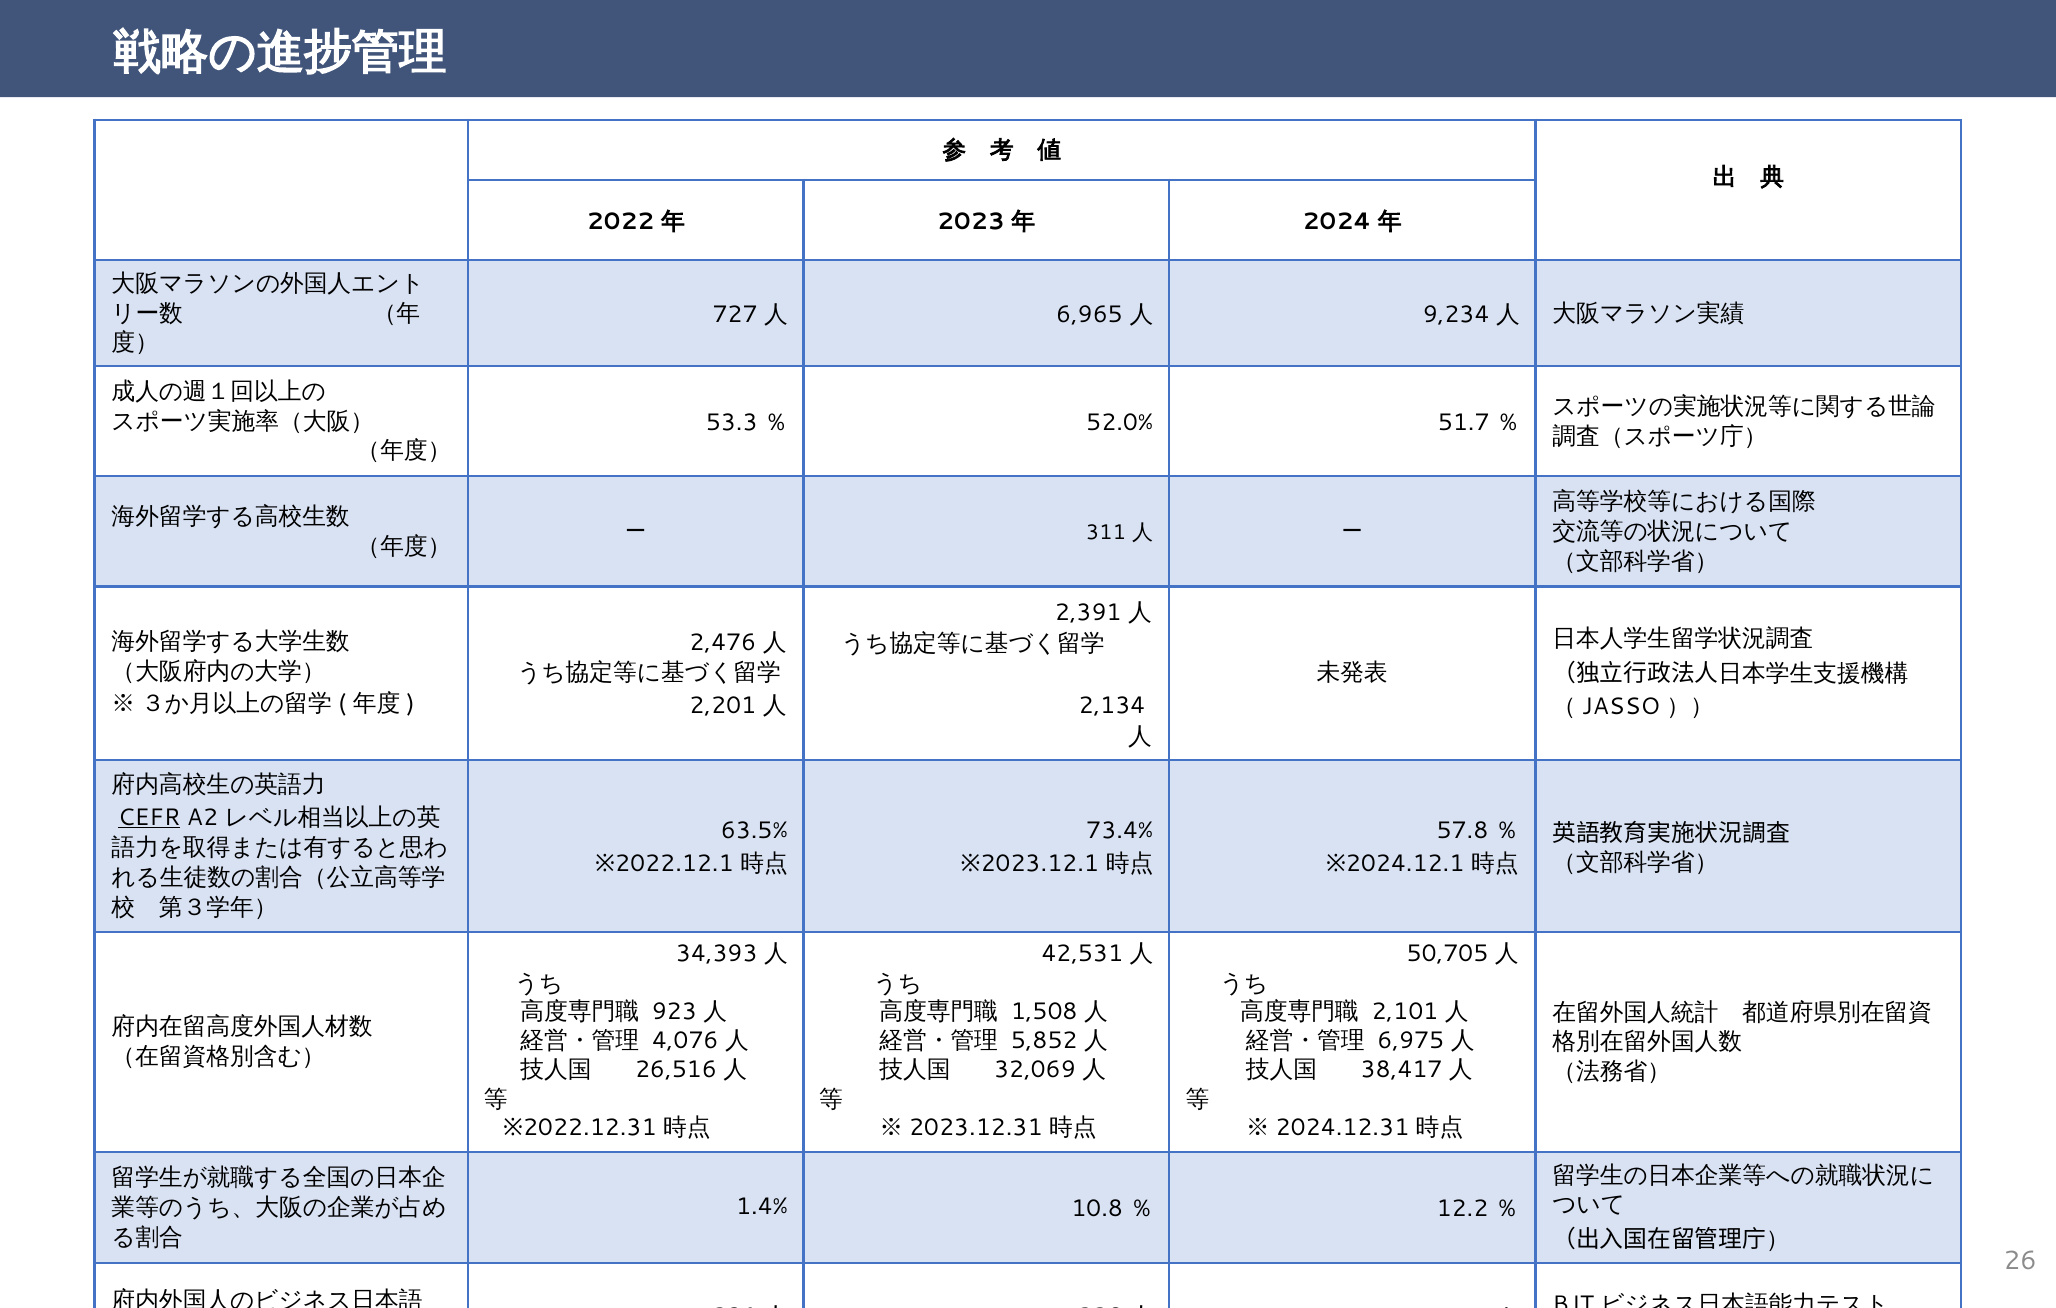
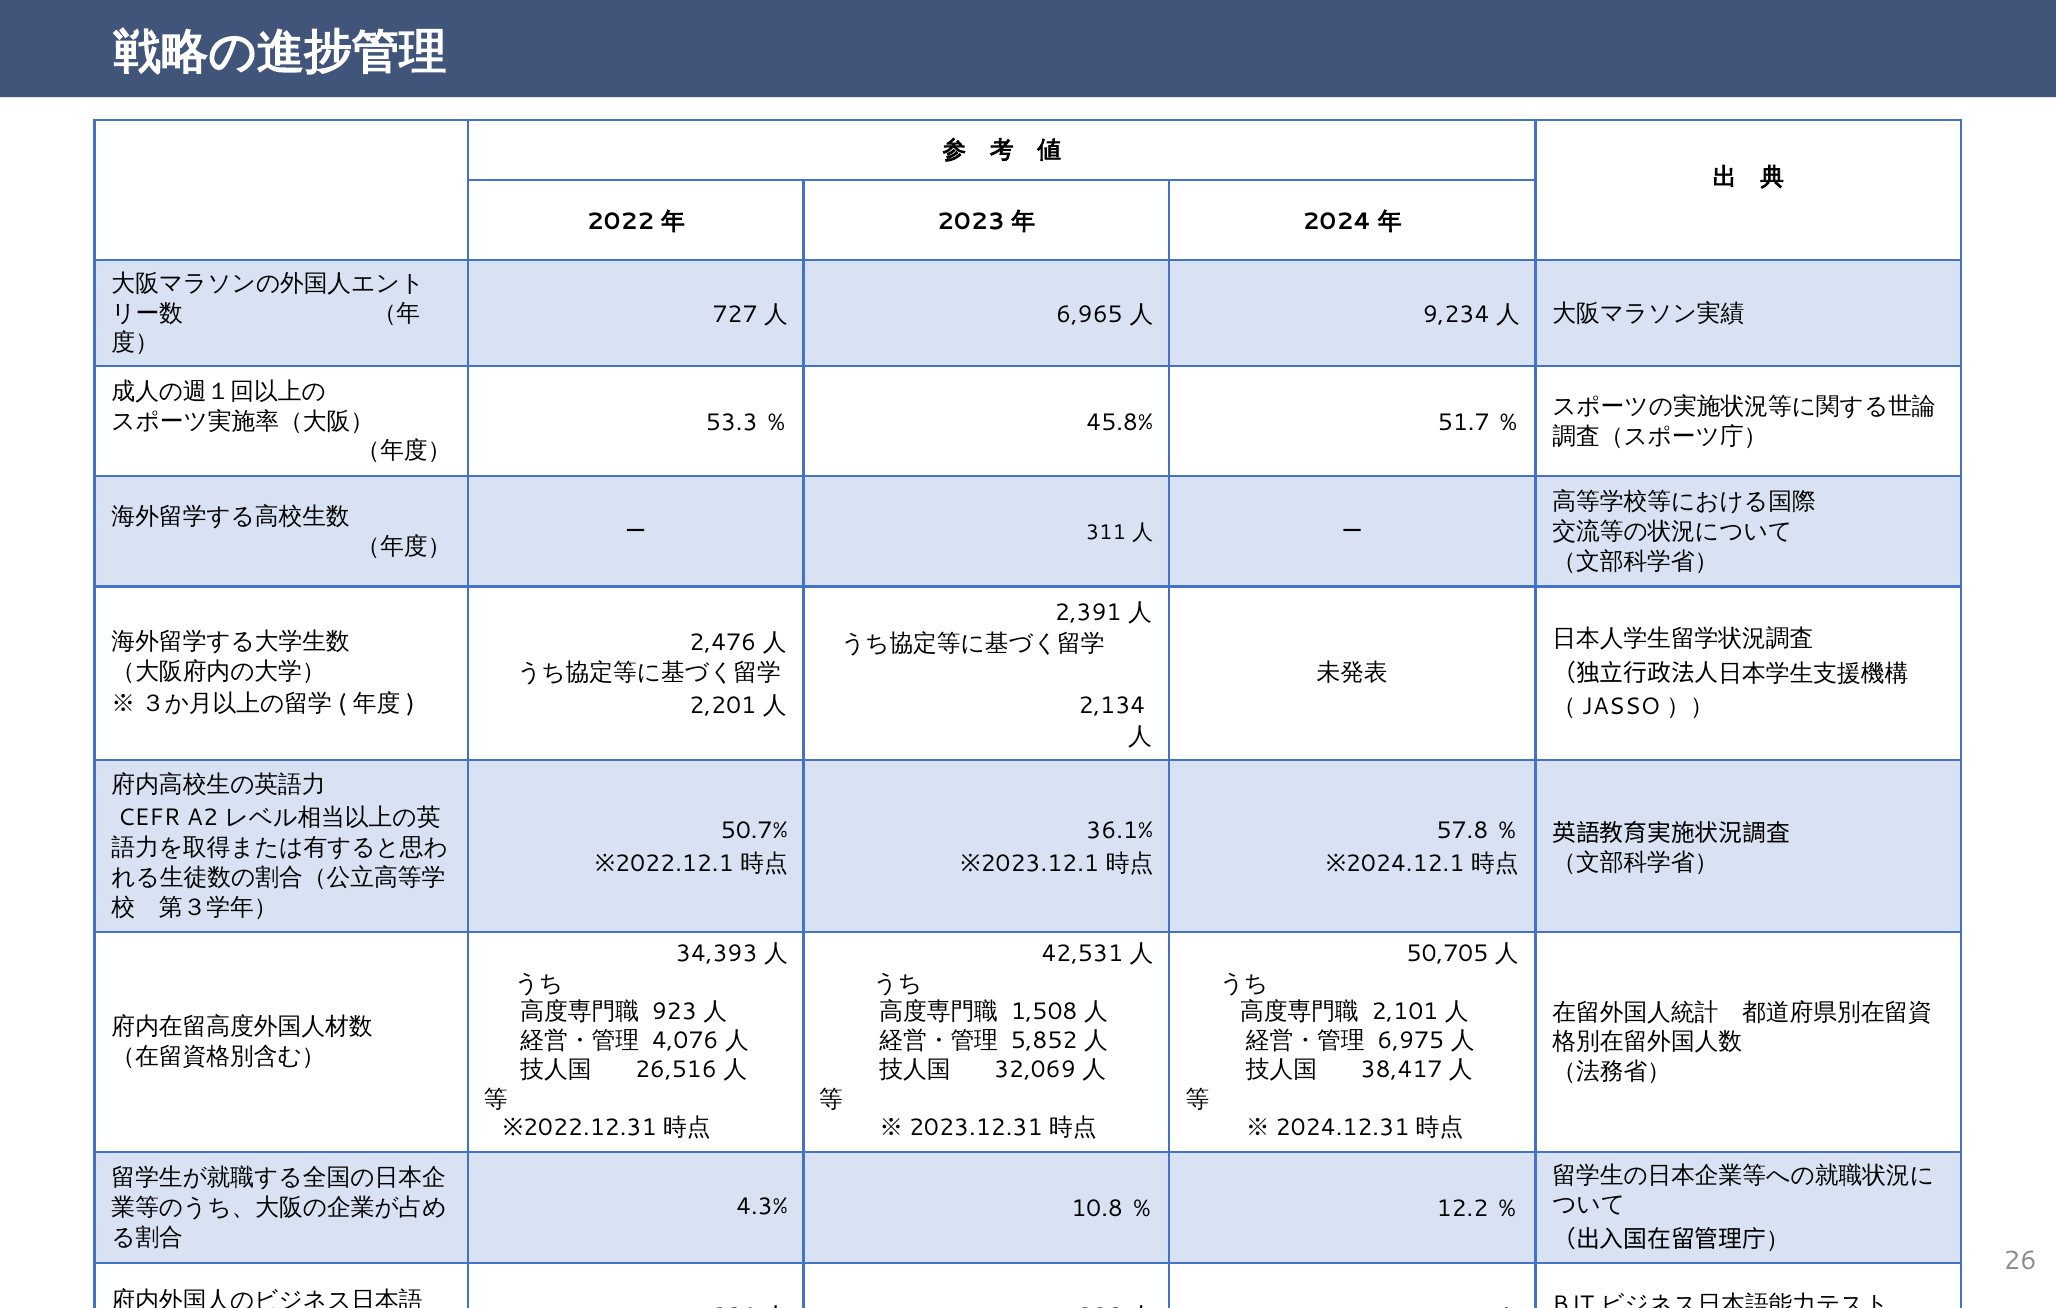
52.0%: 52.0% -> 45.8%
CEFR underline: present -> none
63.5%: 63.5% -> 50.7%
73.4%: 73.4% -> 36.1%
1.4%: 1.4% -> 4.3%
